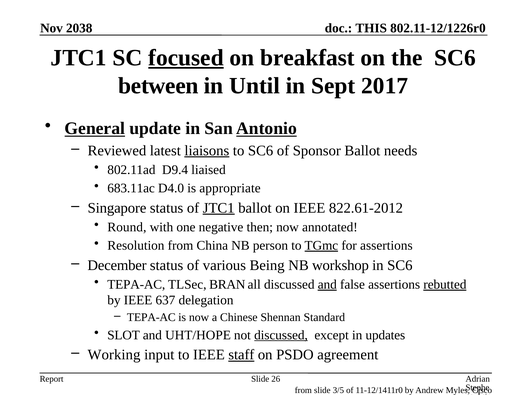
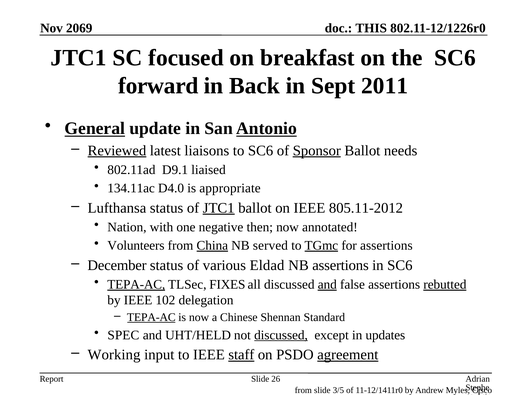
2038: 2038 -> 2069
focused underline: present -> none
between: between -> forward
Until: Until -> Back
2017: 2017 -> 2011
Reviewed underline: none -> present
liaisons underline: present -> none
Sponsor underline: none -> present
D9.4: D9.4 -> D9.1
683.11ac: 683.11ac -> 134.11ac
Singapore: Singapore -> Lufthansa
822.61-2012: 822.61-2012 -> 805.11-2012
Round: Round -> Nation
Resolution: Resolution -> Volunteers
China underline: none -> present
person: person -> served
Being: Being -> Eldad
NB workshop: workshop -> assertions
TEPA-AC at (136, 285) underline: none -> present
BRAN: BRAN -> FIXES
637: 637 -> 102
TEPA-AC at (151, 318) underline: none -> present
SLOT: SLOT -> SPEC
UHT/HOPE: UHT/HOPE -> UHT/HELD
agreement underline: none -> present
